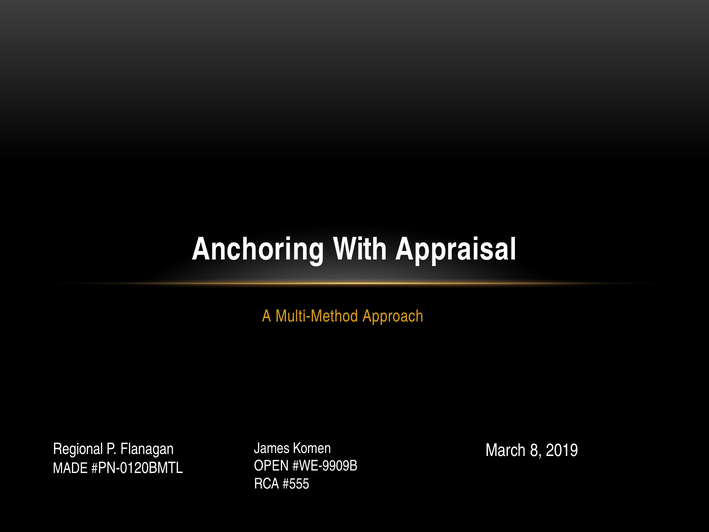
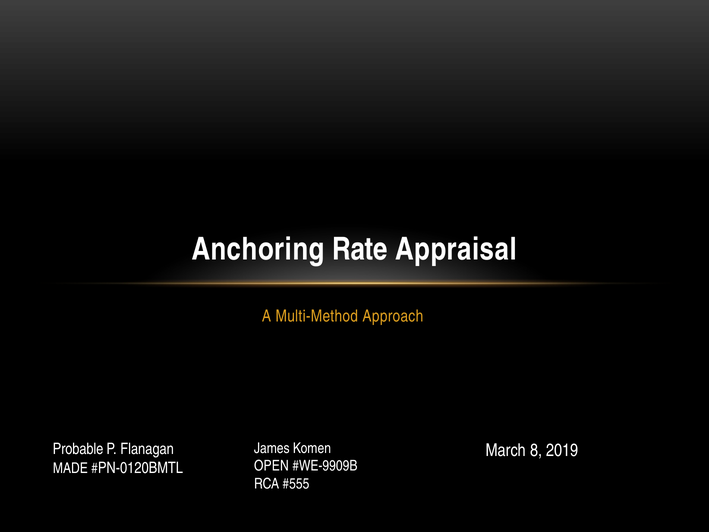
With: With -> Rate
Regional: Regional -> Probable
